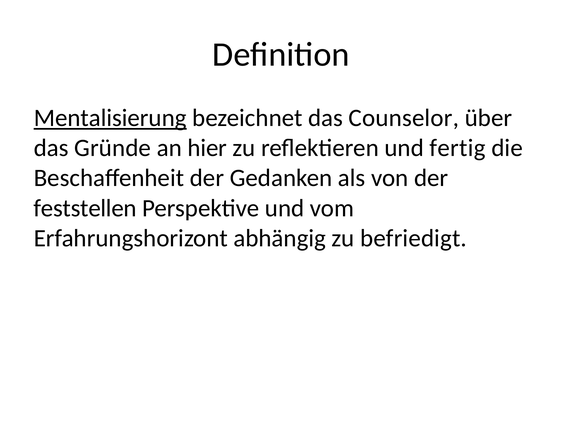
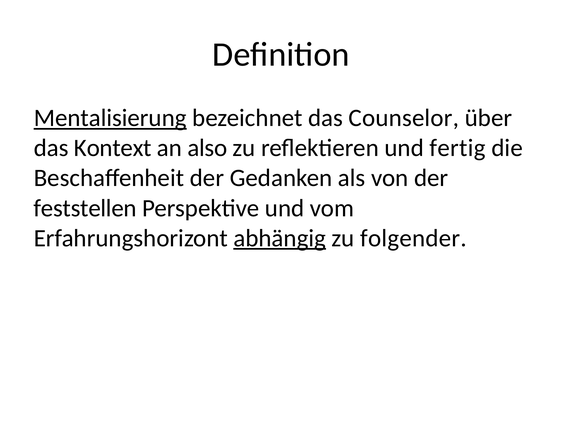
Gründe: Gründe -> Kontext
hier: hier -> also
abhängig underline: none -> present
befriedigt: befriedigt -> folgender
